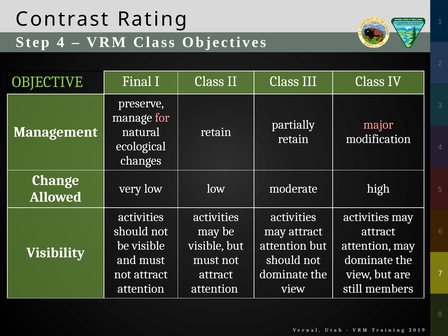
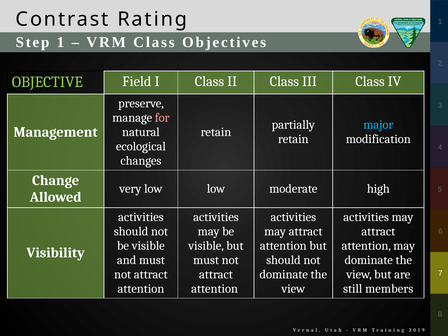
Step 4: 4 -> 1
Final: Final -> Field
major colour: pink -> light blue
